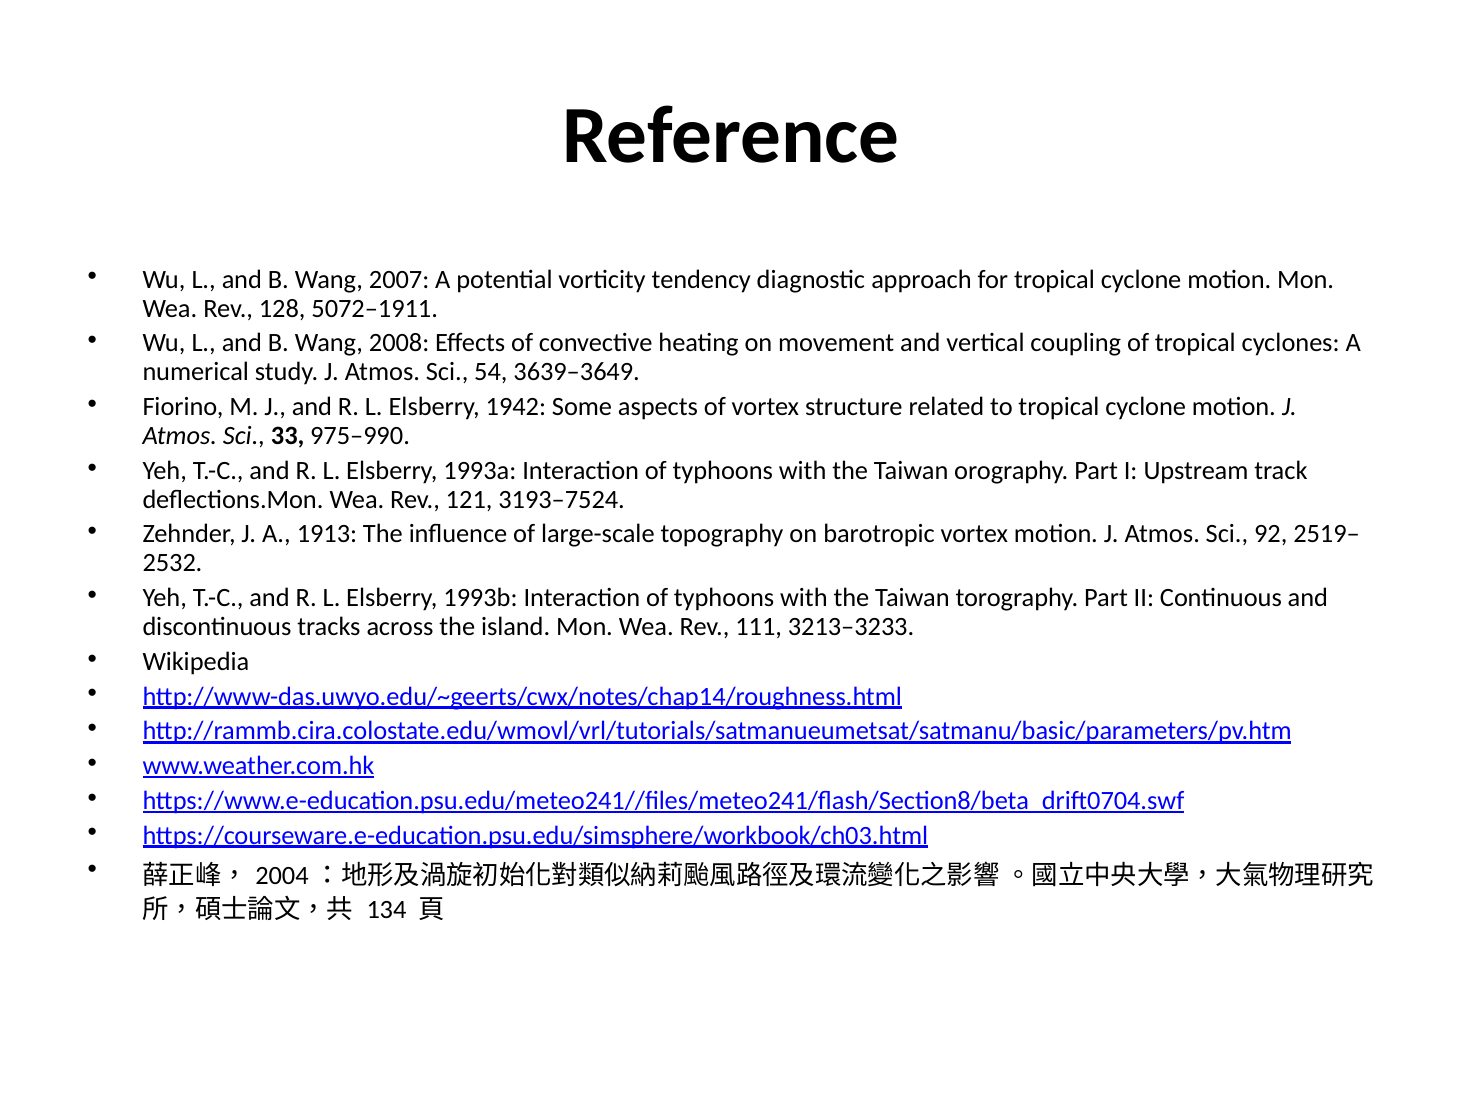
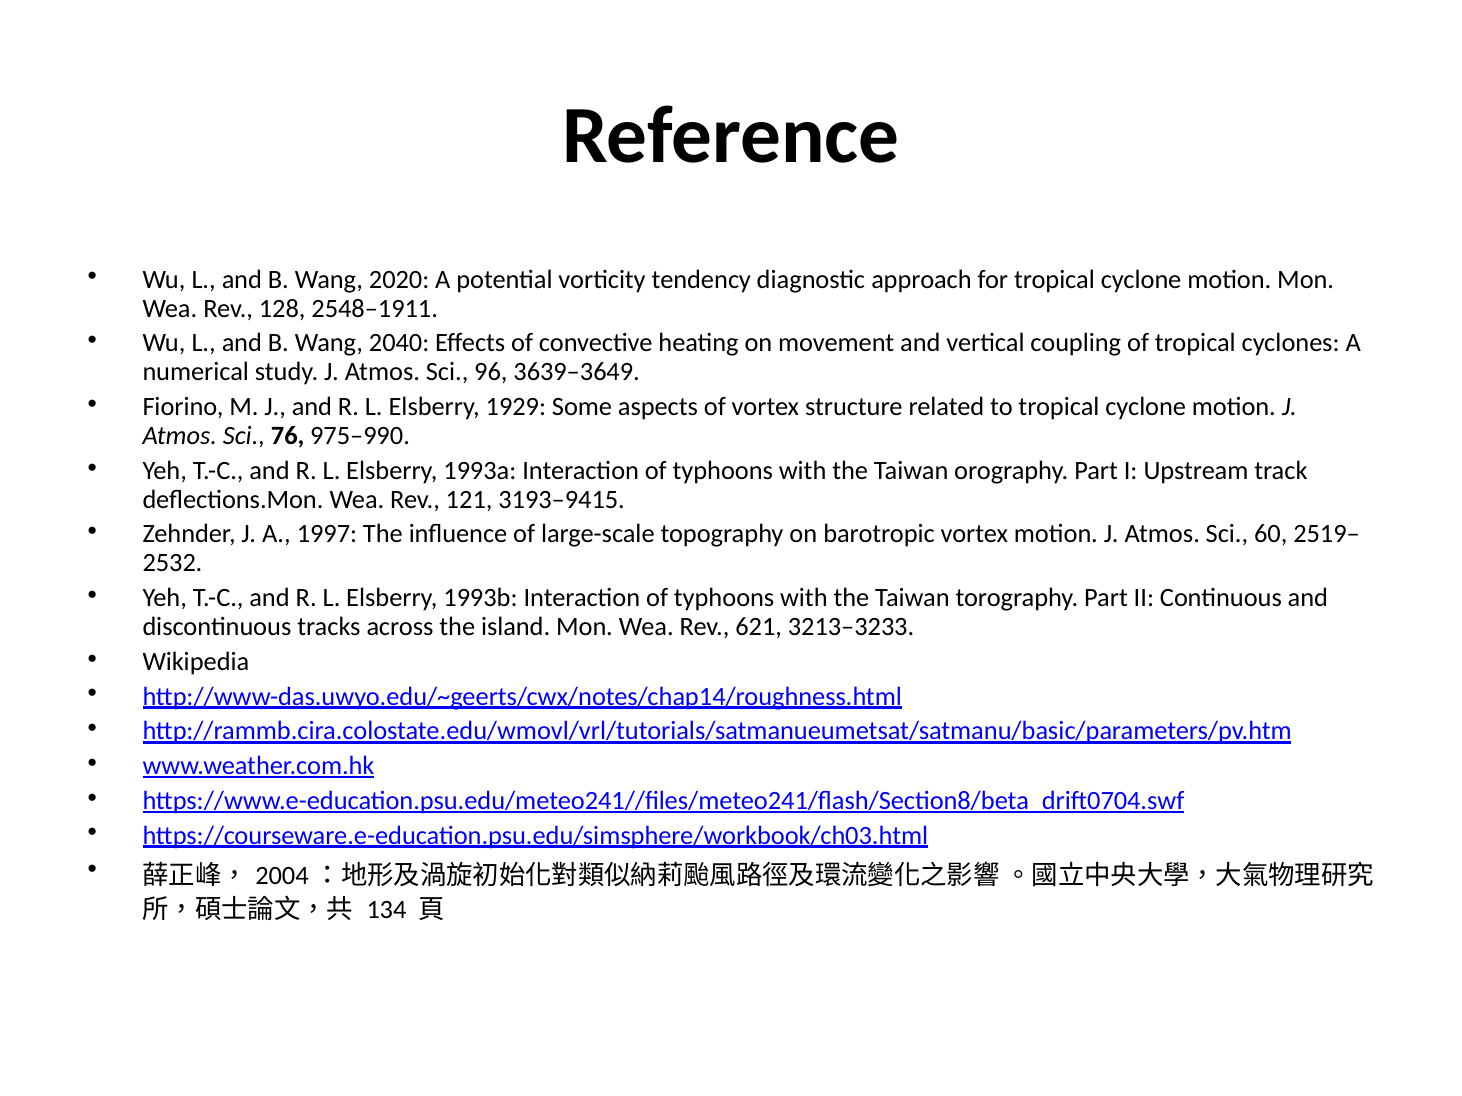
2007: 2007 -> 2020
5072–1911: 5072–1911 -> 2548–1911
2008: 2008 -> 2040
54: 54 -> 96
1942: 1942 -> 1929
33: 33 -> 76
3193–7524: 3193–7524 -> 3193–9415
1913: 1913 -> 1997
92: 92 -> 60
111: 111 -> 621
